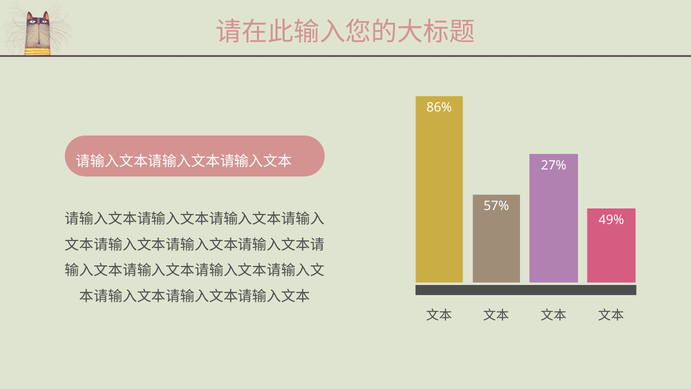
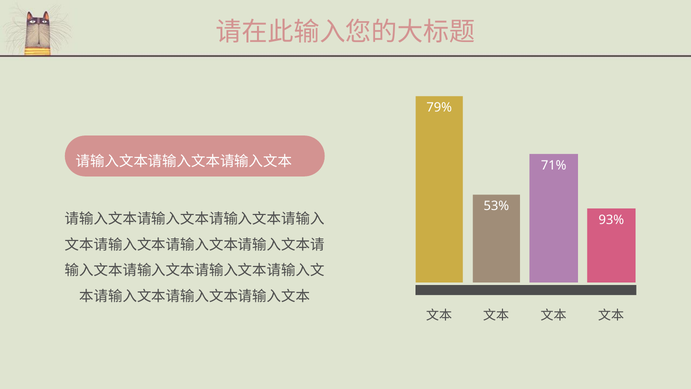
86%: 86% -> 79%
27%: 27% -> 71%
57%: 57% -> 53%
49%: 49% -> 93%
